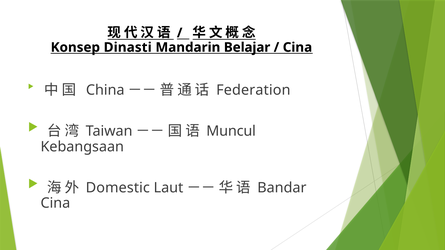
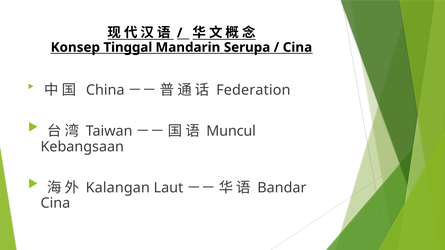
Dinasti: Dinasti -> Tinggal
Belajar: Belajar -> Serupa
Domestic: Domestic -> Kalangan
